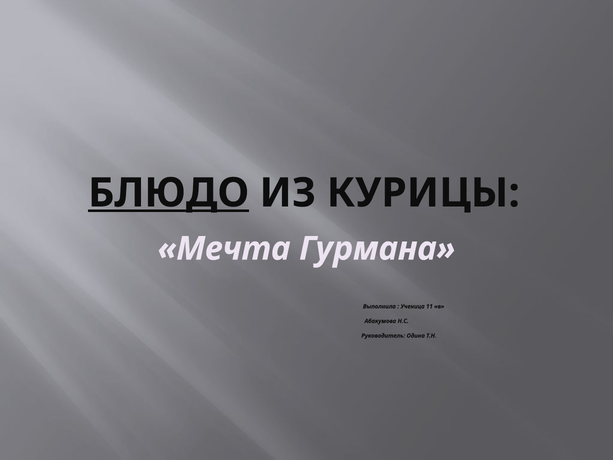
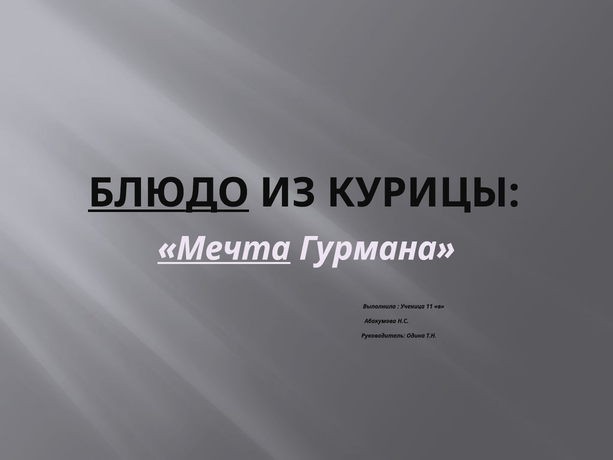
Мечта underline: none -> present
